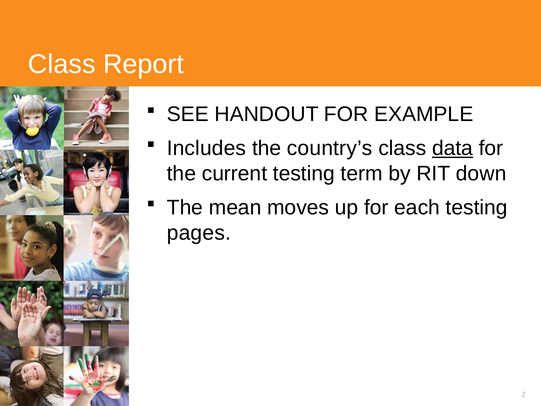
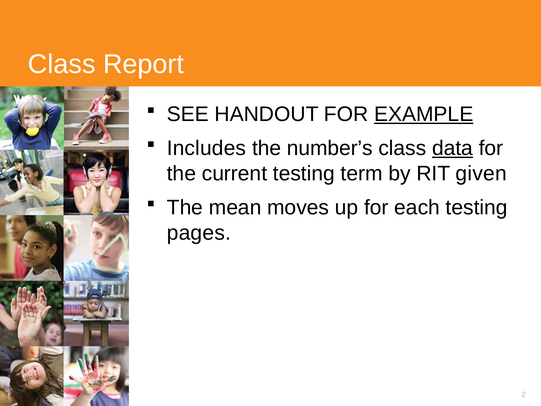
EXAMPLE underline: none -> present
country’s: country’s -> number’s
down: down -> given
